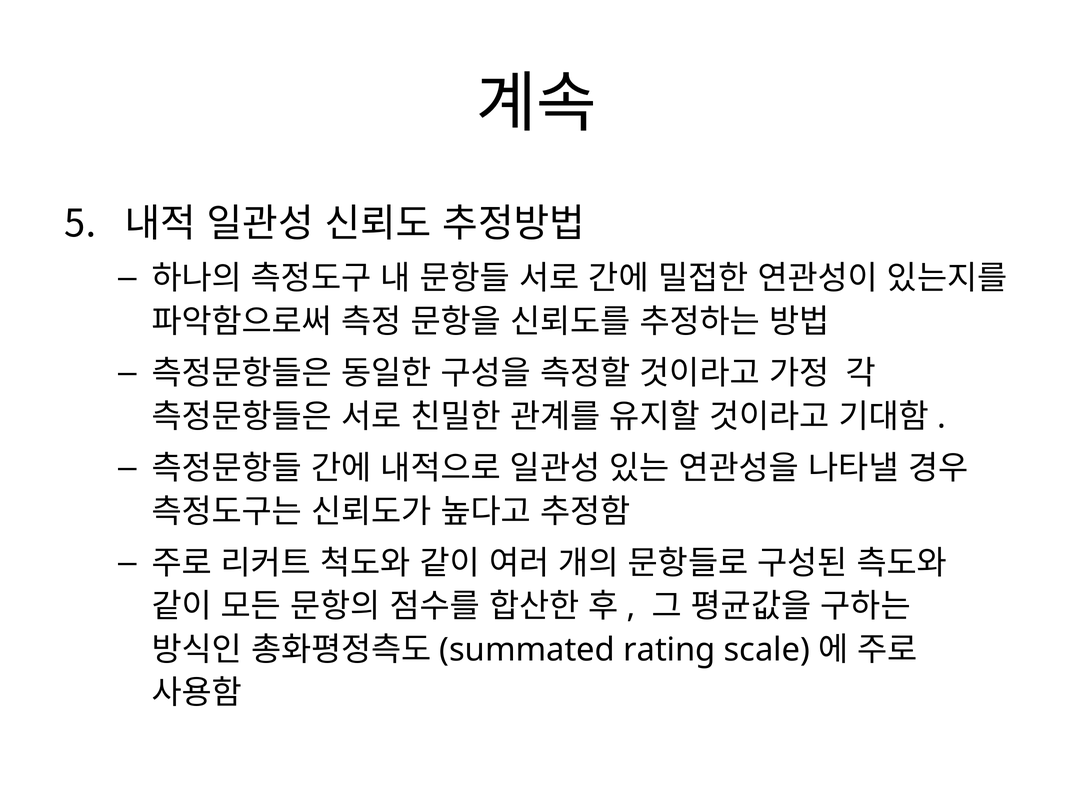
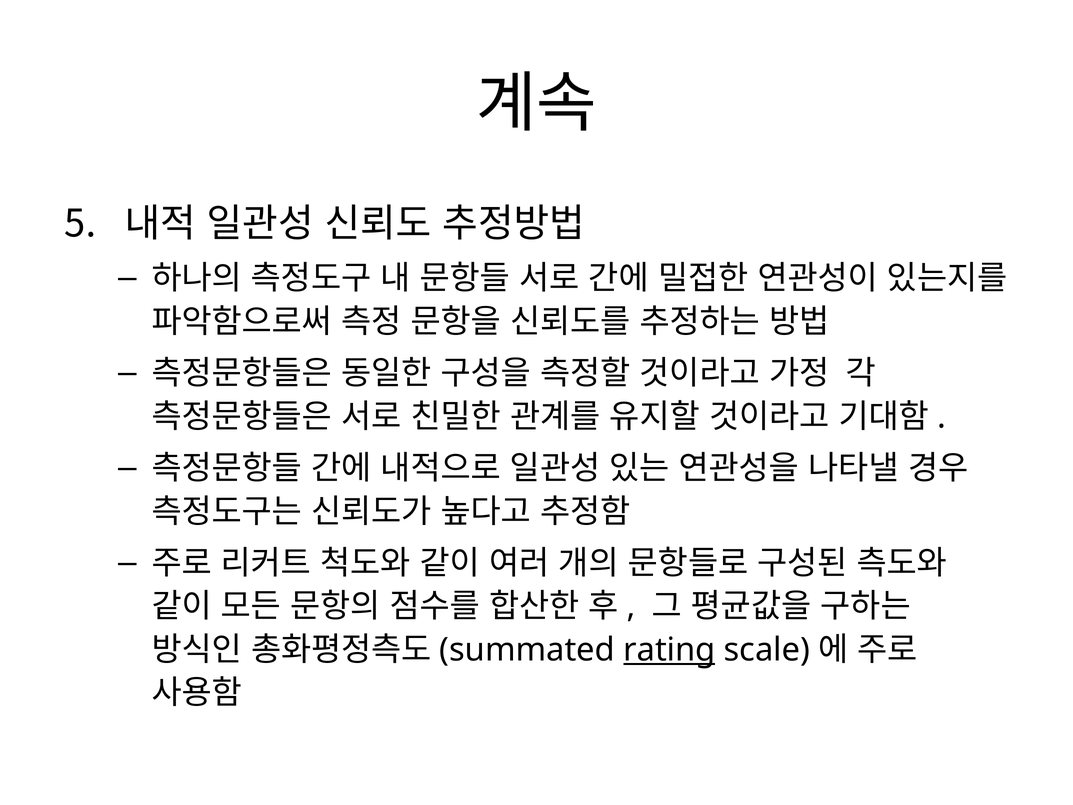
rating underline: none -> present
